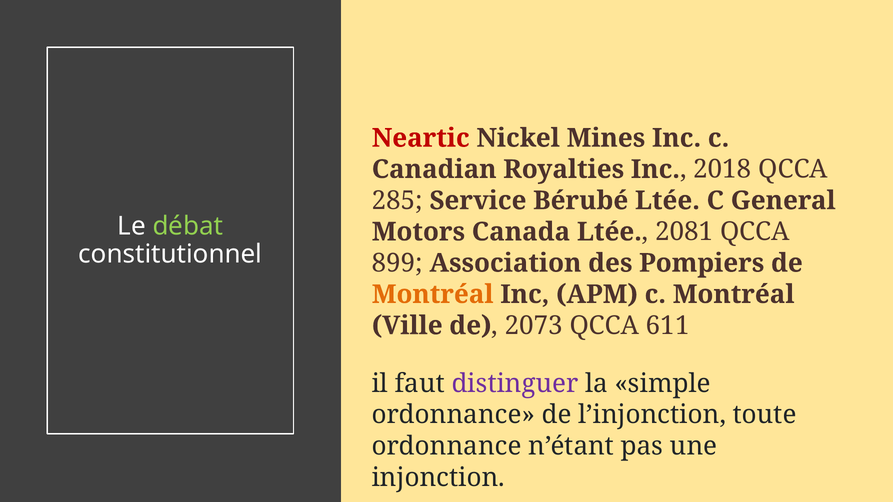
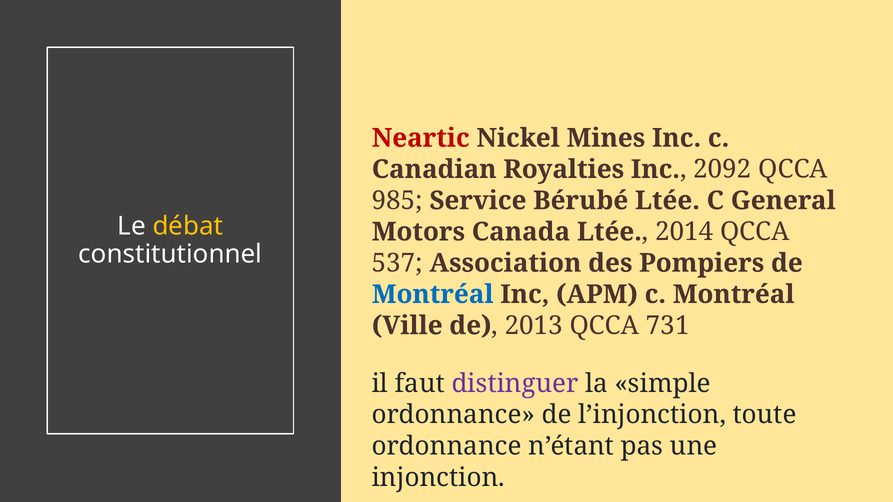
2018: 2018 -> 2092
285: 285 -> 985
débat colour: light green -> yellow
2081: 2081 -> 2014
899: 899 -> 537
Montréal at (433, 295) colour: orange -> blue
2073: 2073 -> 2013
611: 611 -> 731
